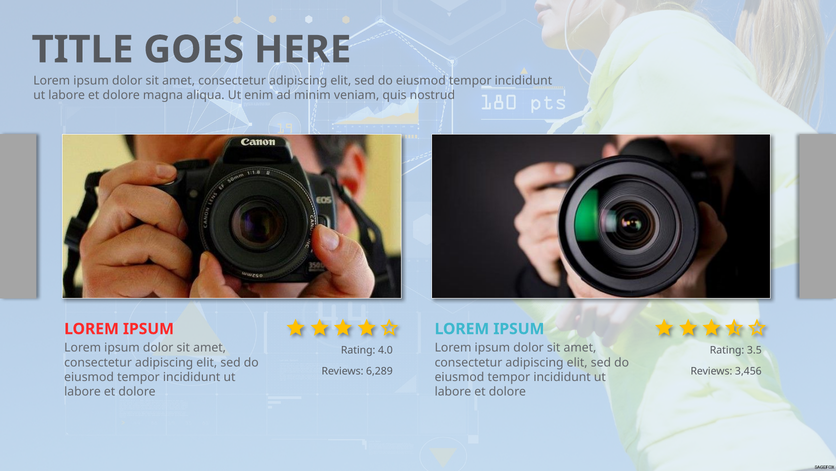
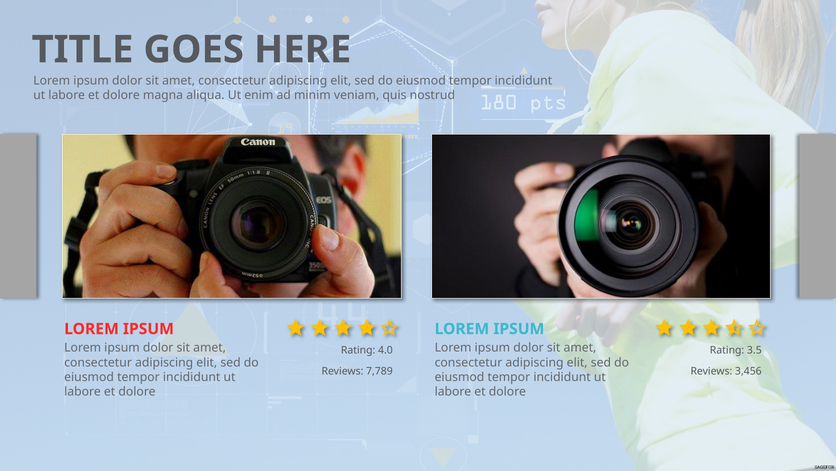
6,289: 6,289 -> 7,789
